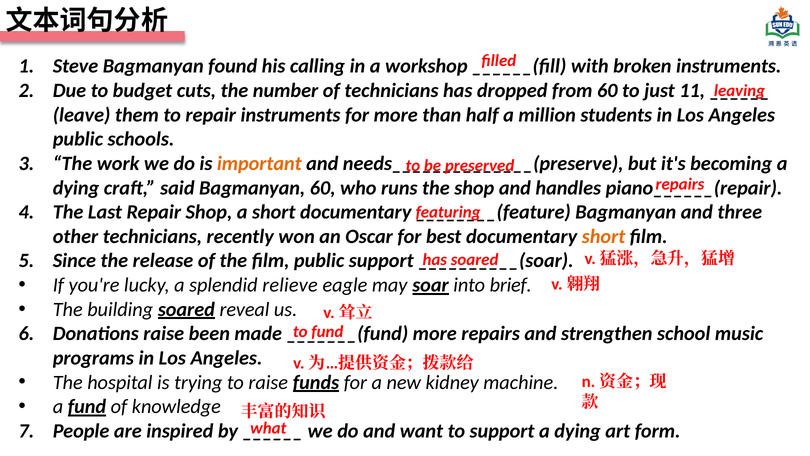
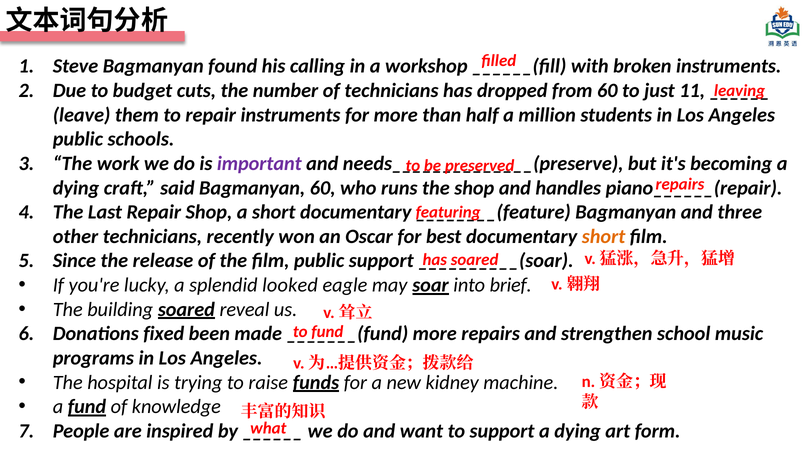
important colour: orange -> purple
relieve: relieve -> looked
Donations raise: raise -> fixed
